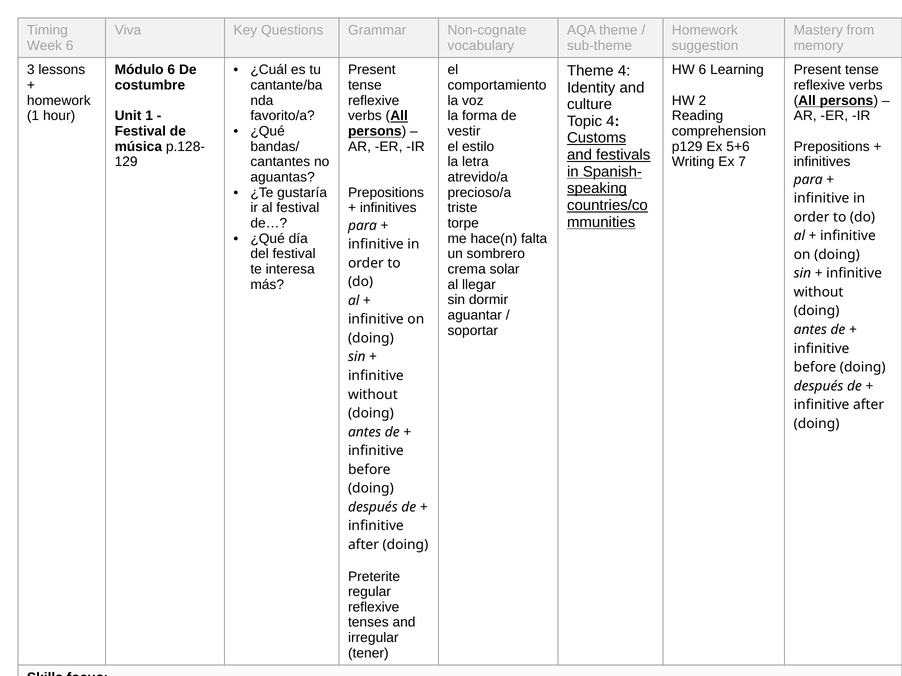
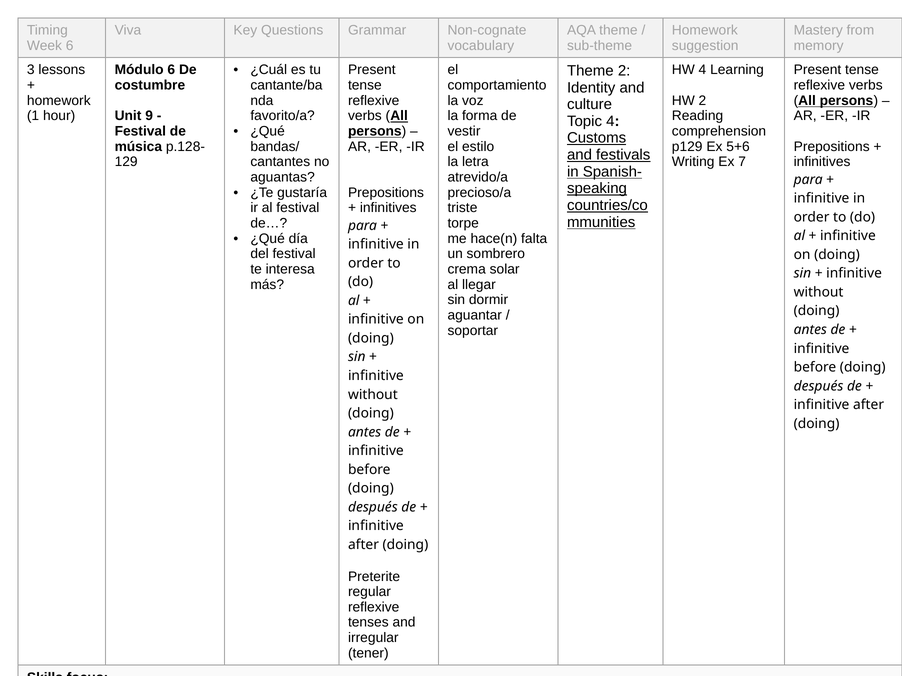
HW 6: 6 -> 4
Theme 4: 4 -> 2
Unit 1: 1 -> 9
